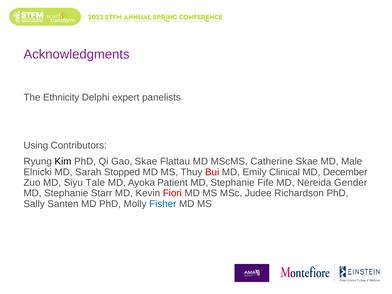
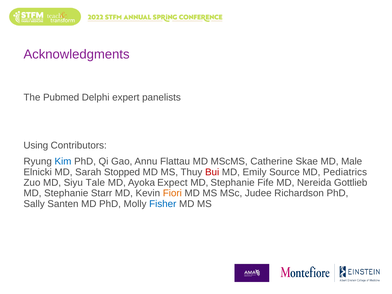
Ethnicity: Ethnicity -> Pubmed
Kim colour: black -> blue
Gao Skae: Skae -> Annu
Clinical: Clinical -> Source
December: December -> Pediatrics
Patient: Patient -> Expect
Gender: Gender -> Gottlieb
Fiori colour: red -> orange
